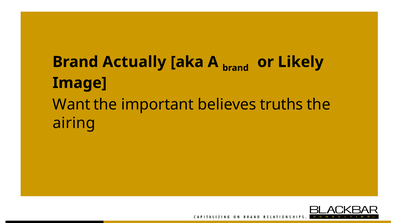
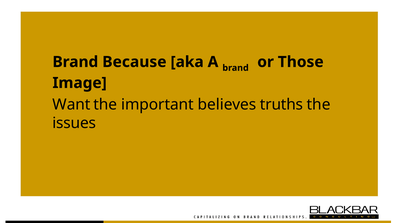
Actually: Actually -> Because
Likely: Likely -> Those
airing: airing -> issues
